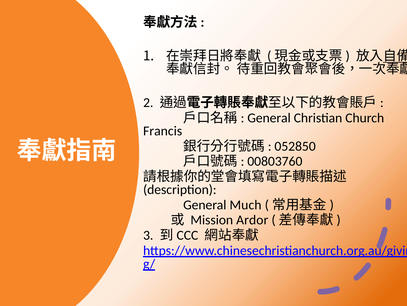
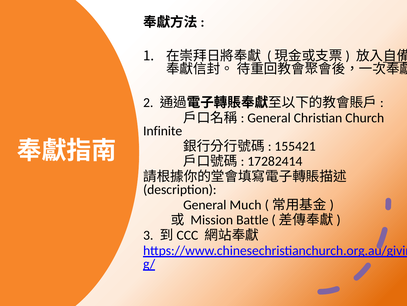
Francis: Francis -> Infinite
052850: 052850 -> 155421
00803760: 00803760 -> 17282414
Ardor: Ardor -> Battle
